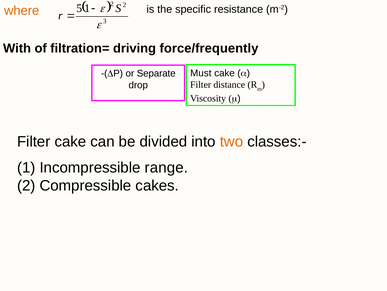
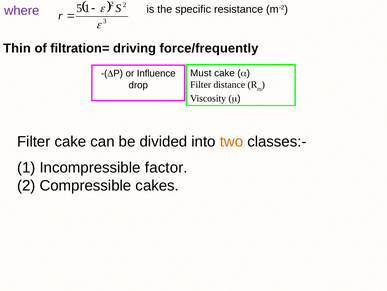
where colour: orange -> purple
With: With -> Thin
Separate: Separate -> Influence
range: range -> factor
